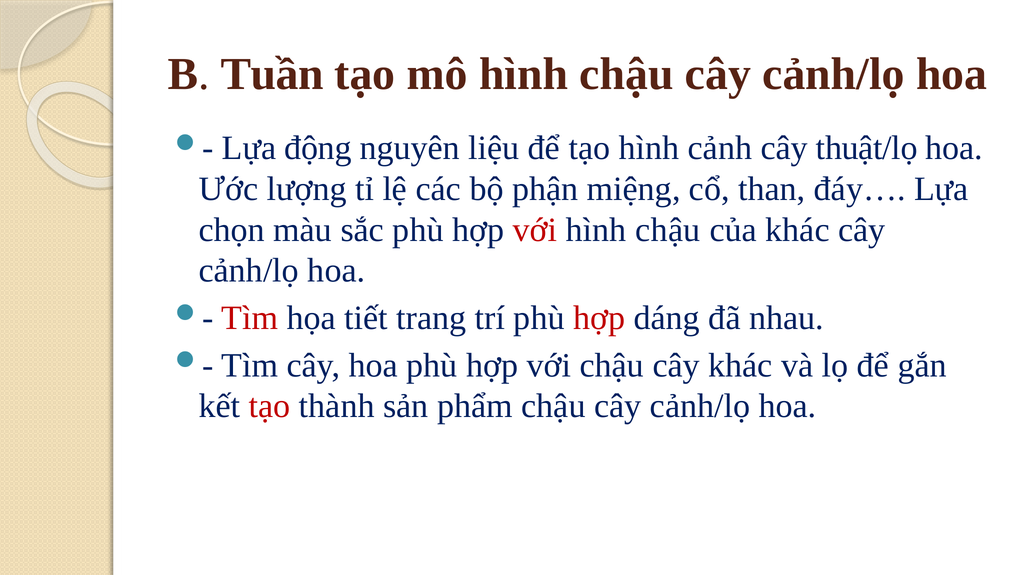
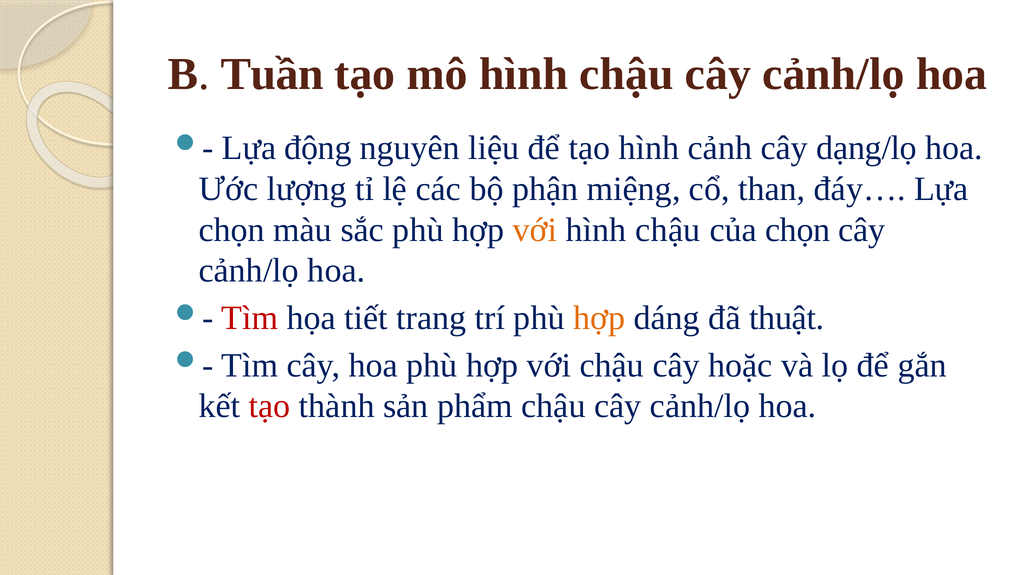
thuật/lọ: thuật/lọ -> dạng/lọ
với at (535, 230) colour: red -> orange
của khác: khác -> chọn
hợp at (599, 318) colour: red -> orange
nhau: nhau -> thuật
cây khác: khác -> hoặc
